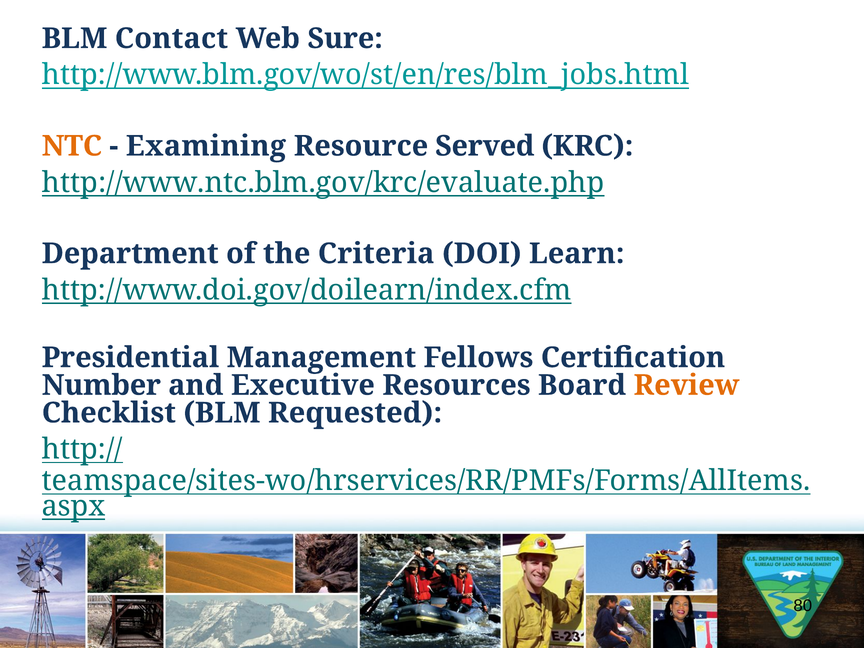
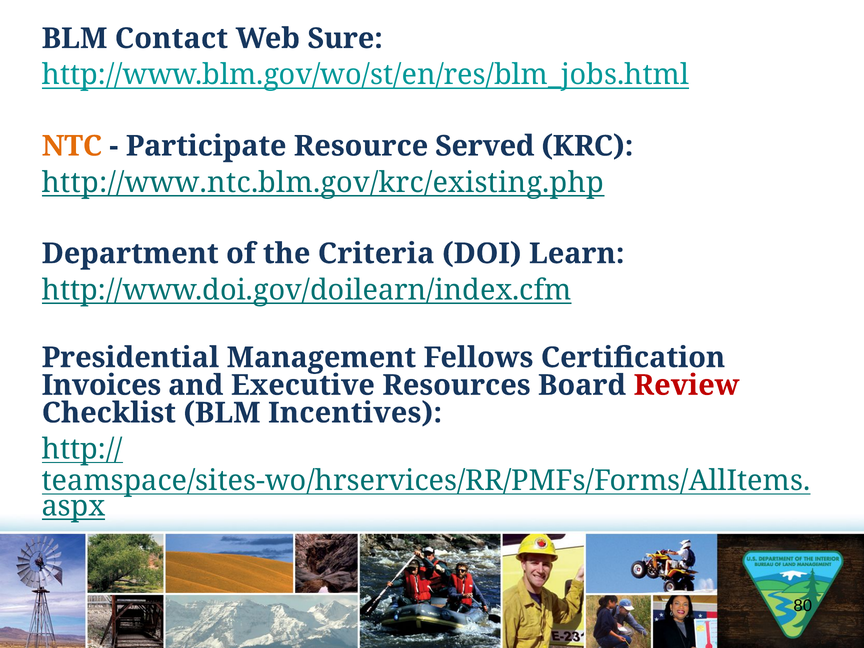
Examining: Examining -> Participate
http://www.ntc.blm.gov/krc/evaluate.php: http://www.ntc.blm.gov/krc/evaluate.php -> http://www.ntc.blm.gov/krc/existing.php
Number: Number -> Invoices
Review colour: orange -> red
Requested: Requested -> Incentives
